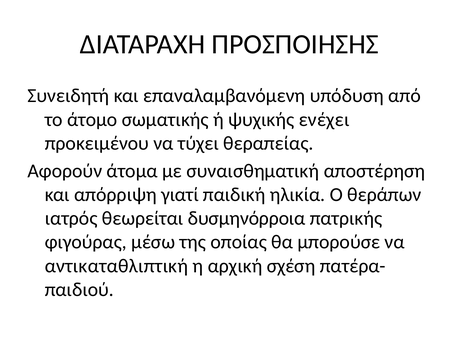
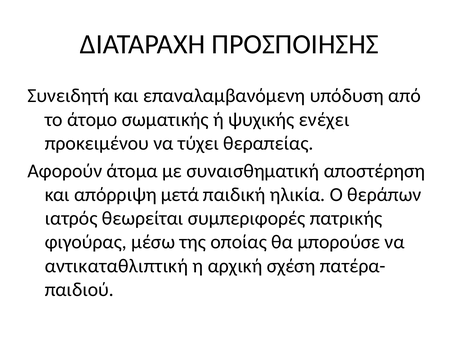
γιατί: γιατί -> μετά
δυσμηνόρροια: δυσμηνόρροια -> συμπεριφορές
